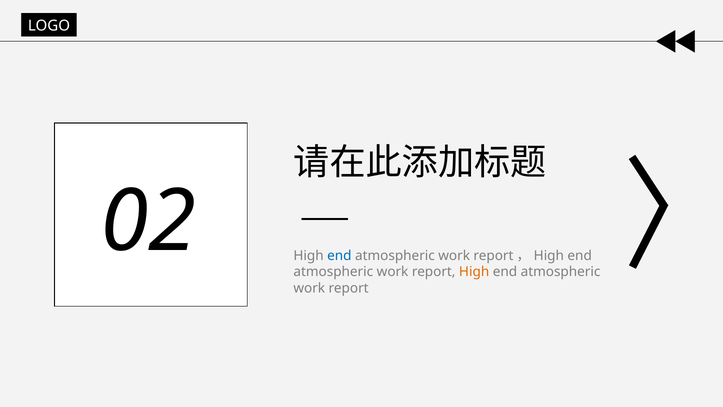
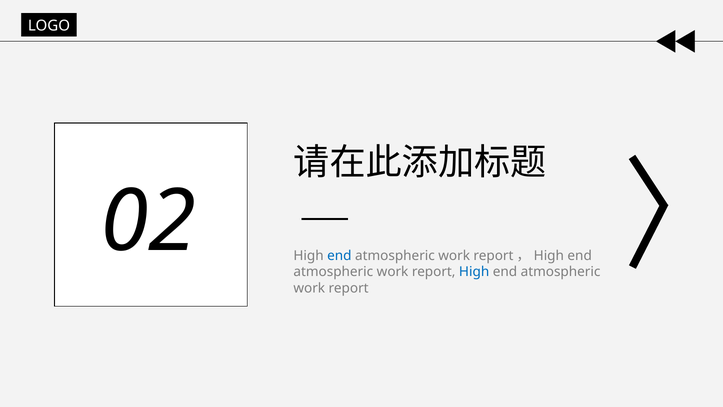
High at (474, 272) colour: orange -> blue
